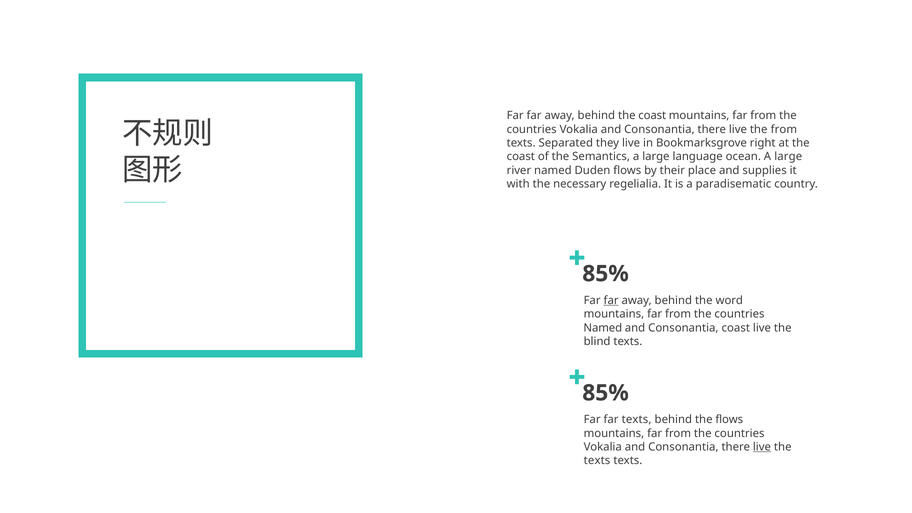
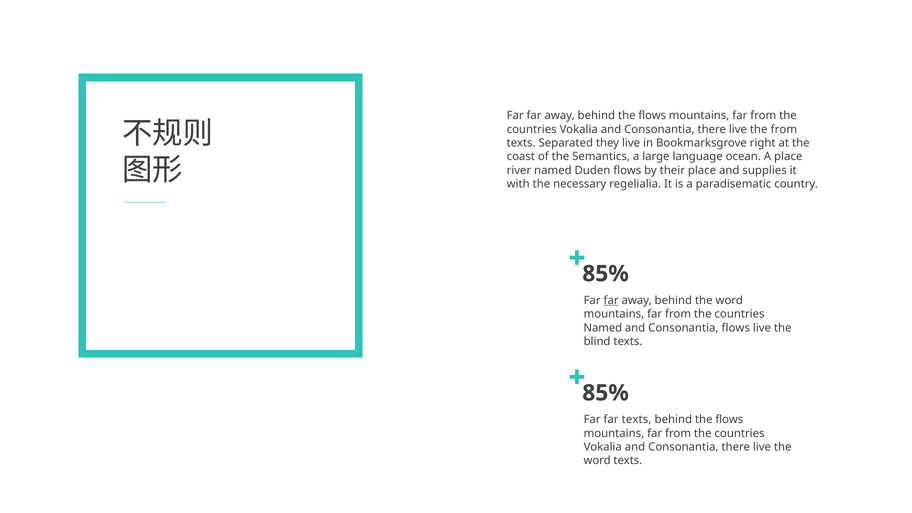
away behind the coast: coast -> flows
ocean A large: large -> place
Consonantia coast: coast -> flows
live at (762, 447) underline: present -> none
texts at (597, 461): texts -> word
